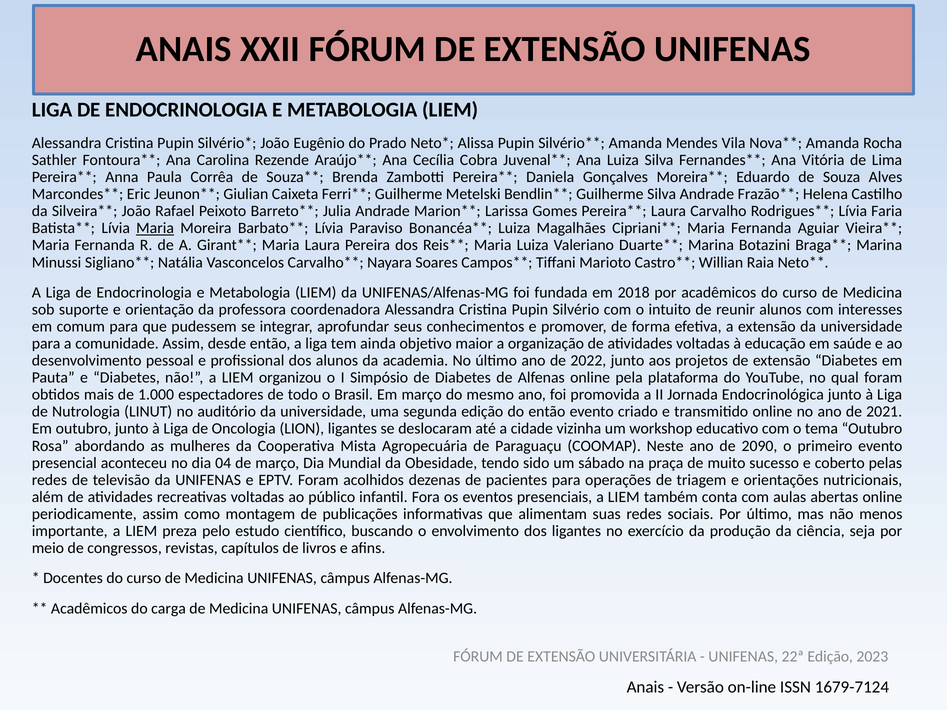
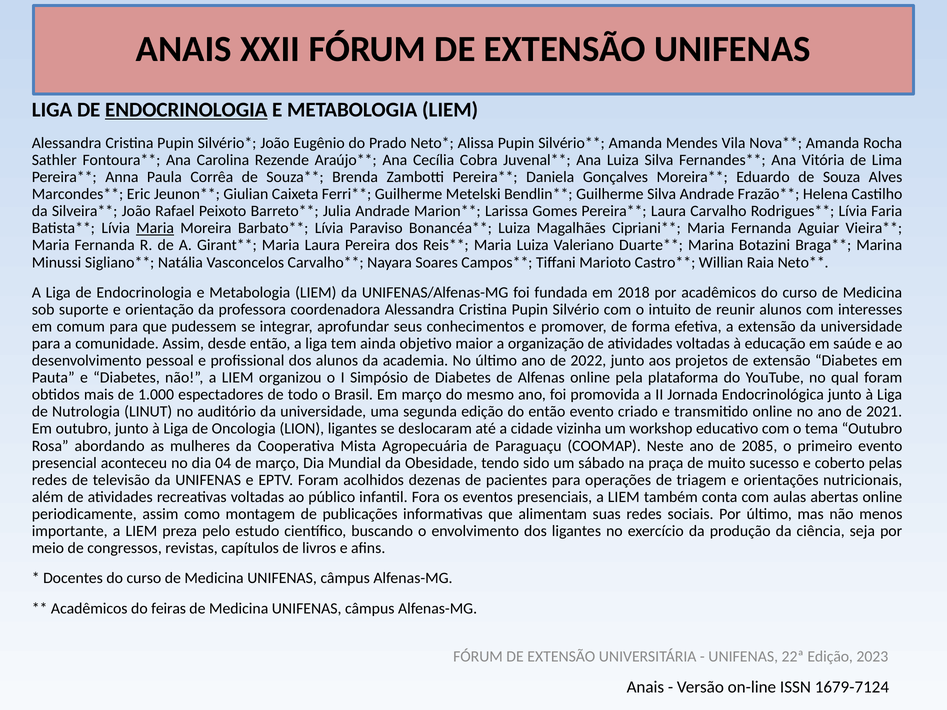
ENDOCRINOLOGIA at (186, 110) underline: none -> present
2090: 2090 -> 2085
carga: carga -> feiras
